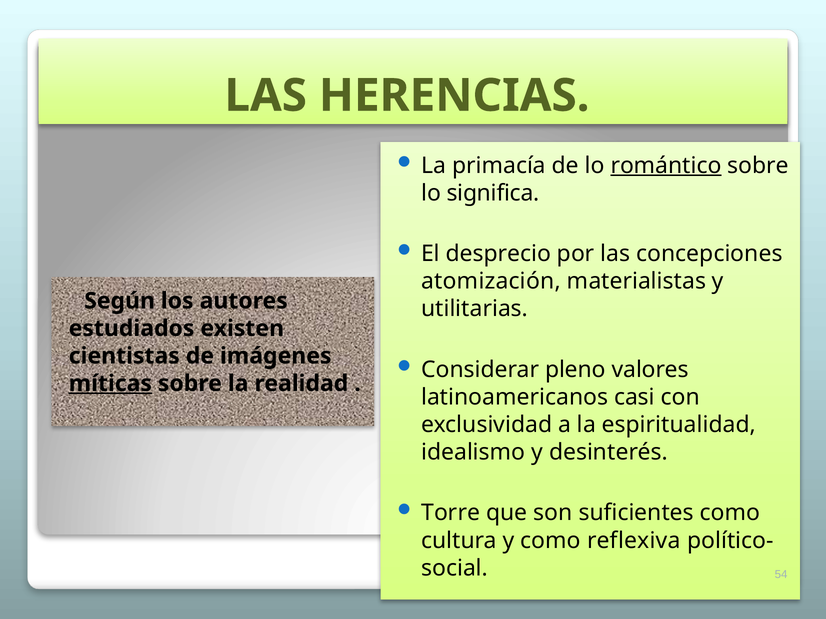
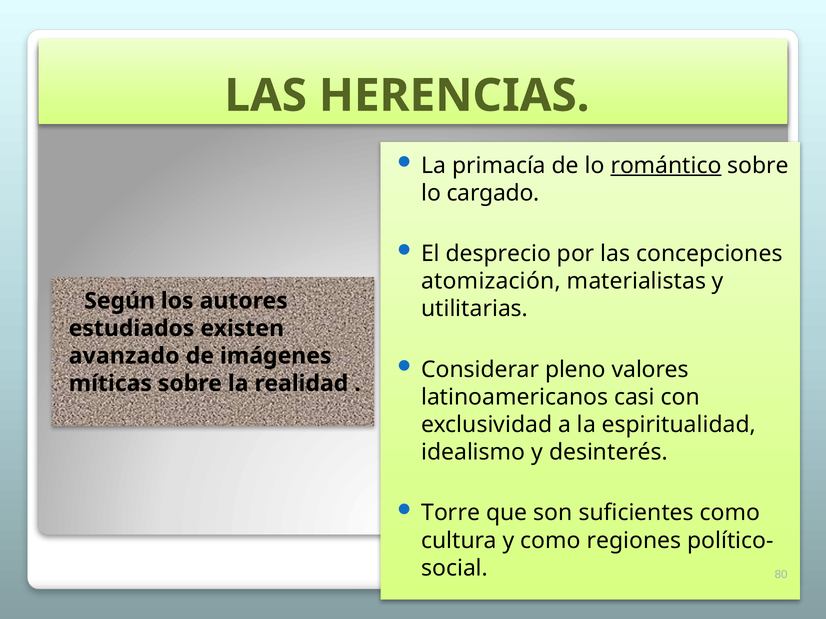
significa: significa -> cargado
cientistas: cientistas -> avanzado
míticas underline: present -> none
reflexiva: reflexiva -> regiones
54: 54 -> 80
